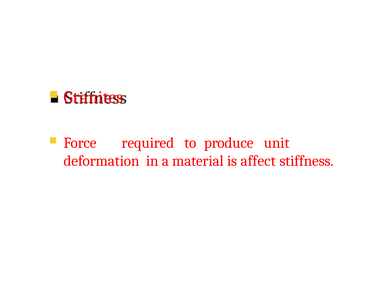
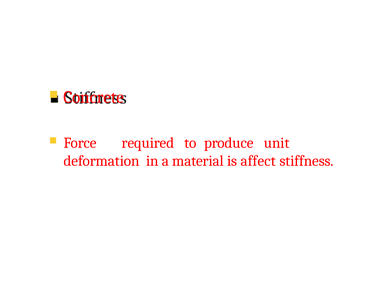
Granites: Granites -> Concrete
